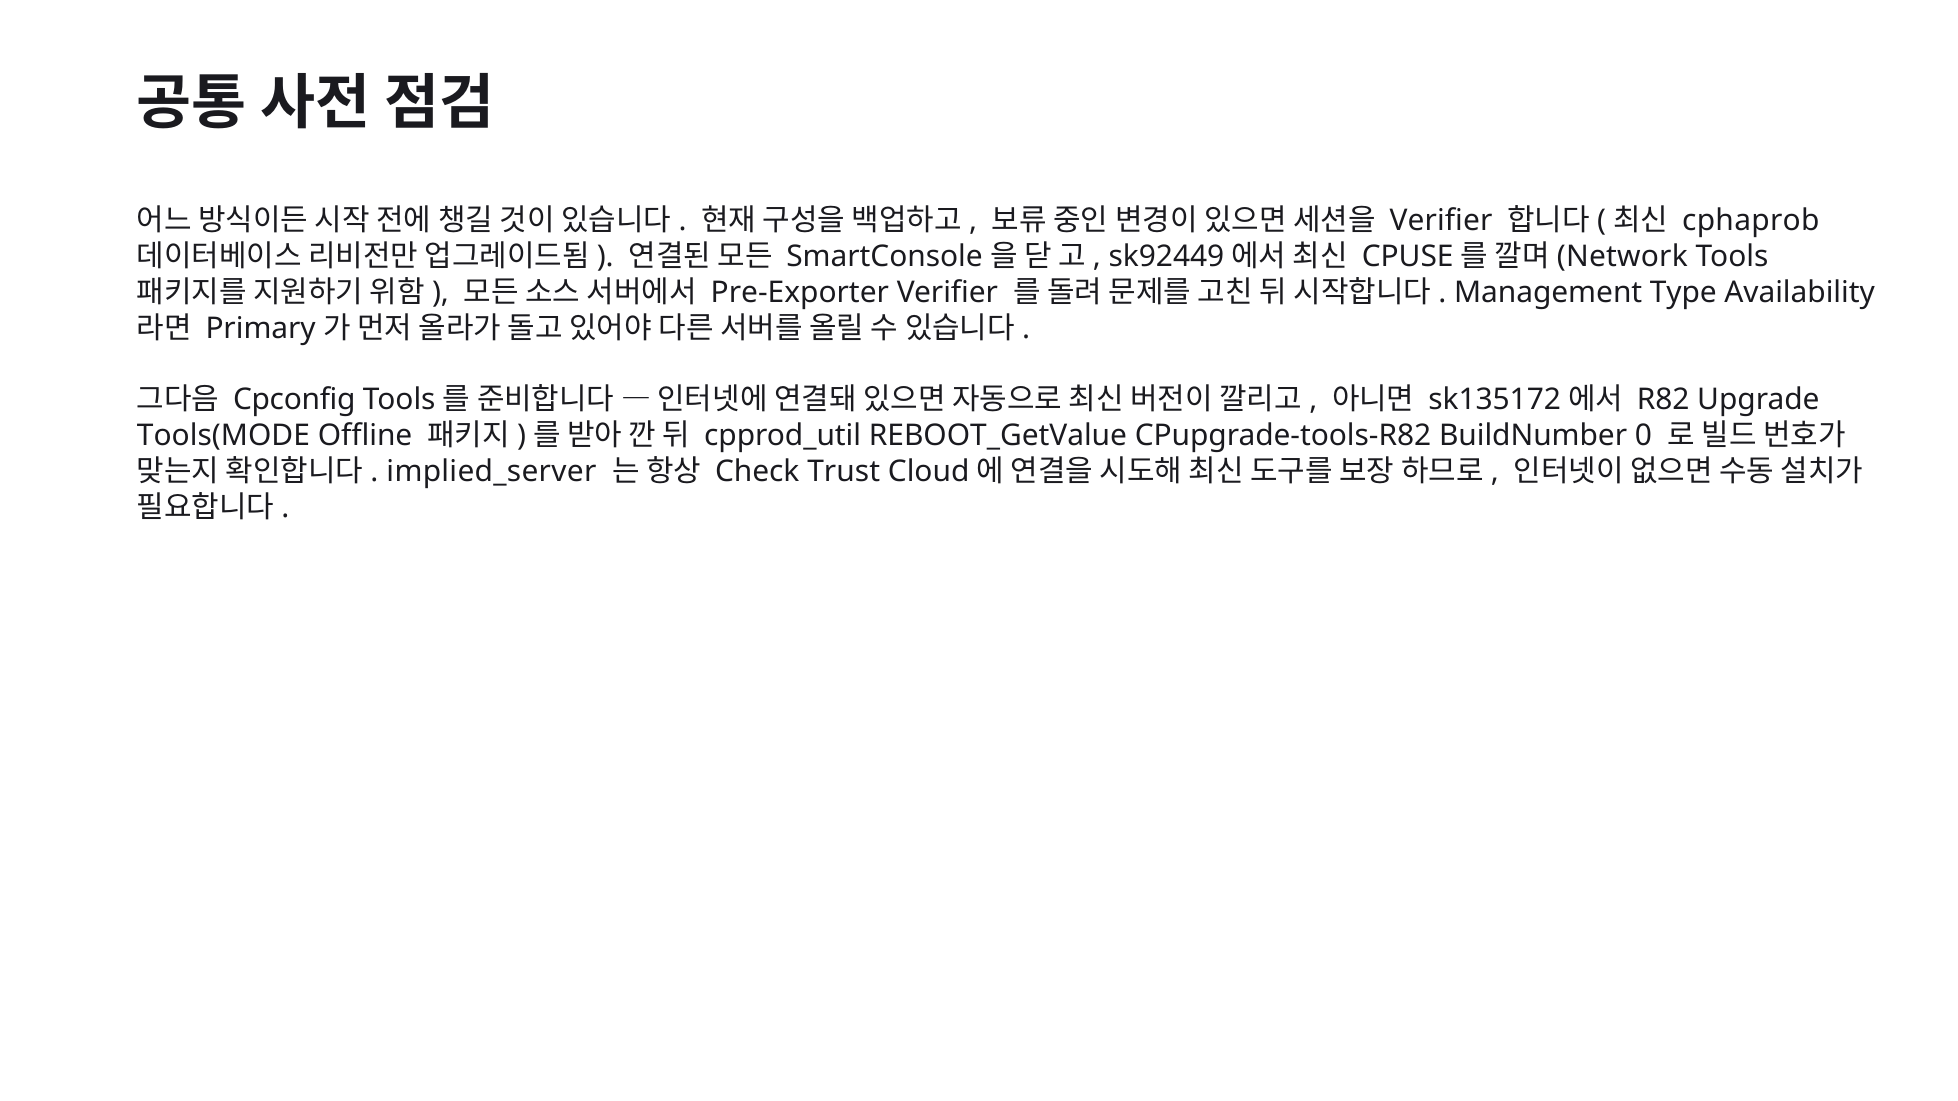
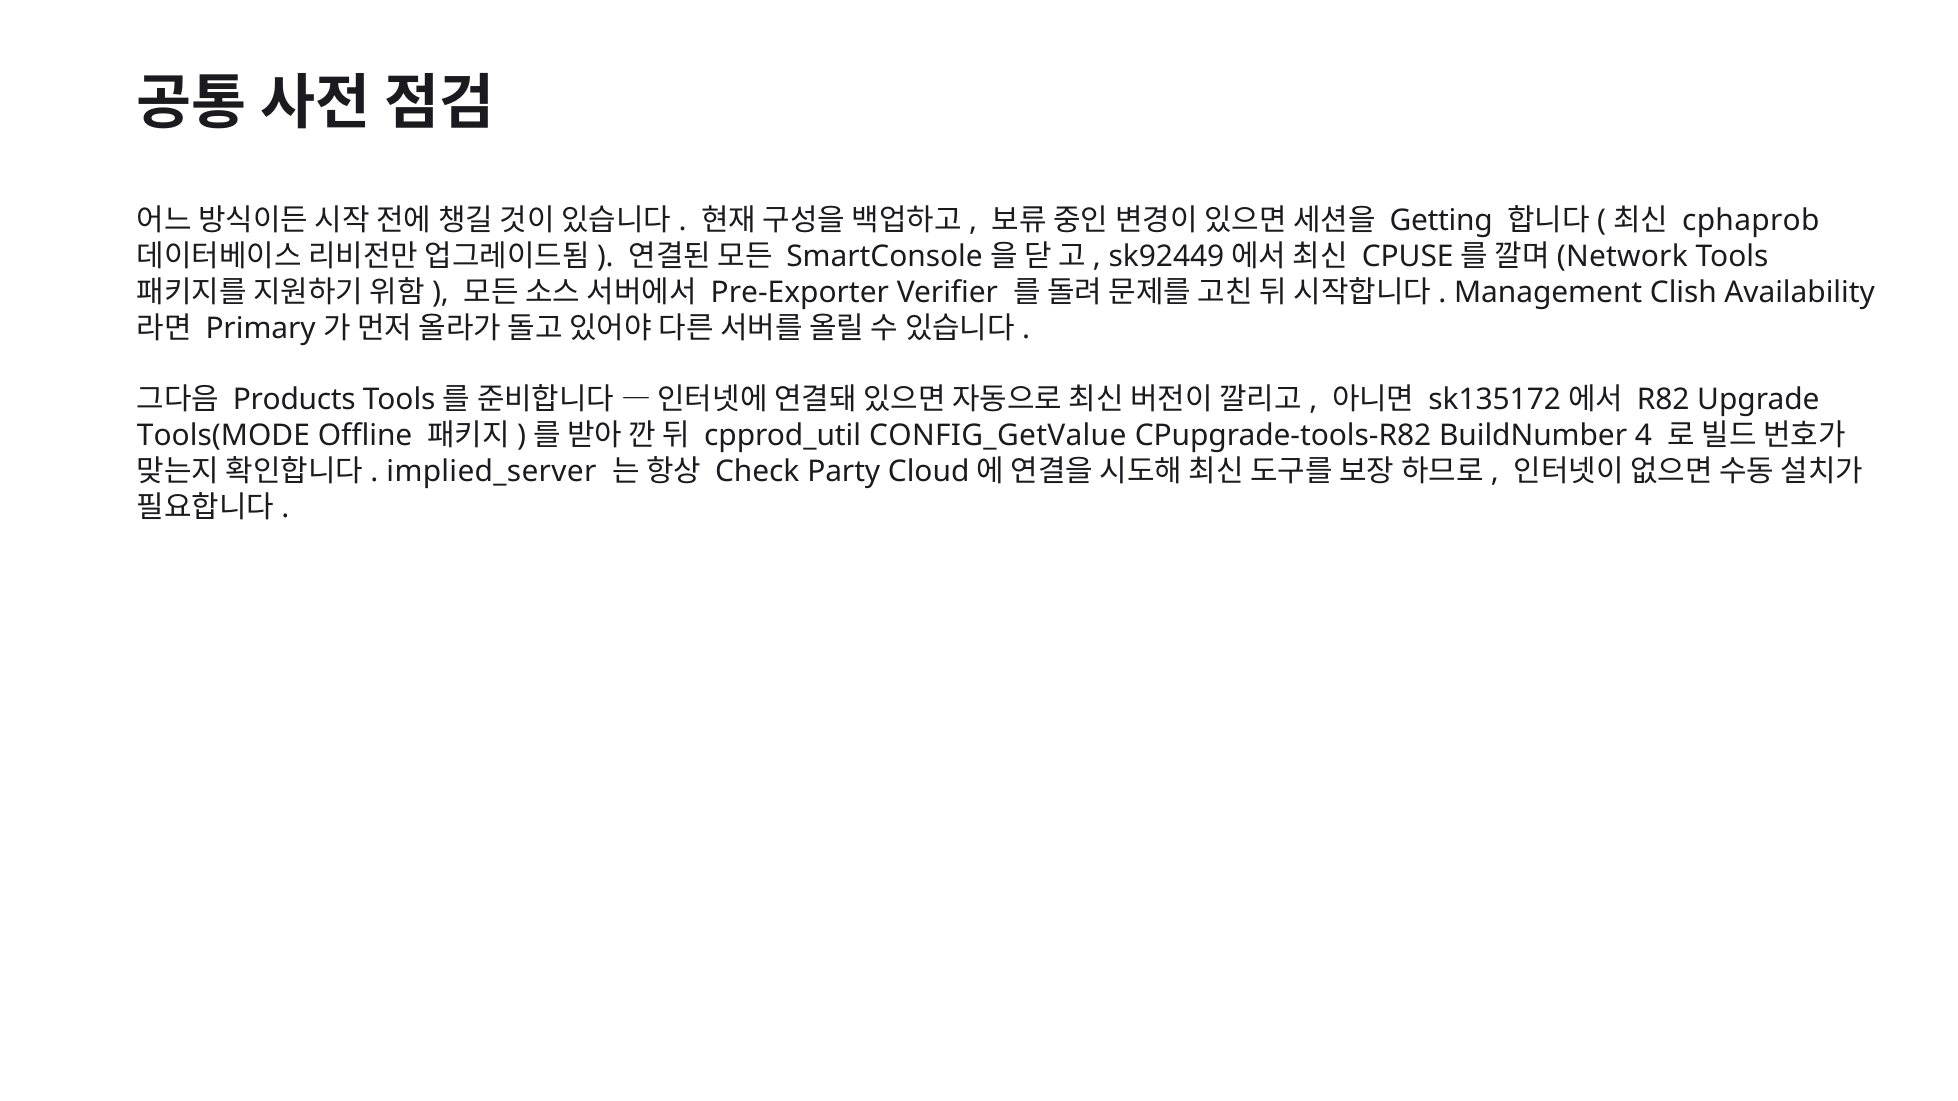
Verifier at (1441, 221): Verifier -> Getting
Type: Type -> Clish
Cpconfig: Cpconfig -> Products
REBOOT_GetValue: REBOOT_GetValue -> CONFIG_GetValue
0: 0 -> 4
Trust: Trust -> Party
